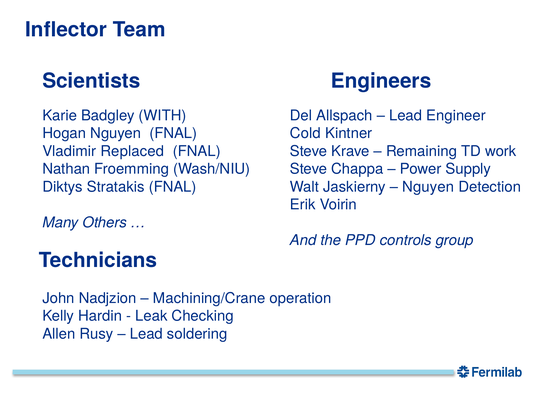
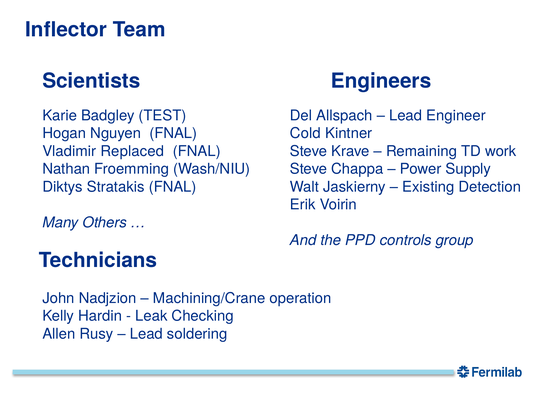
WITH: WITH -> TEST
Nguyen at (428, 187): Nguyen -> Existing
